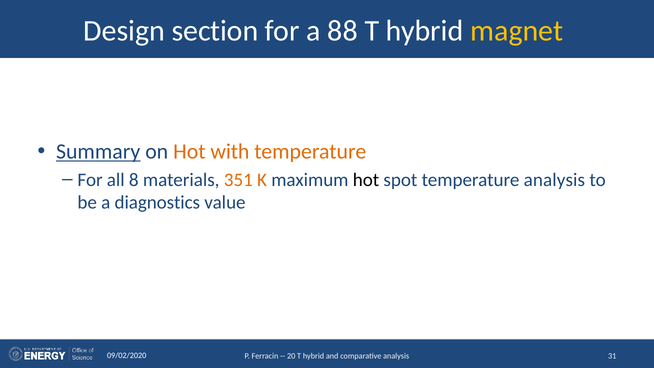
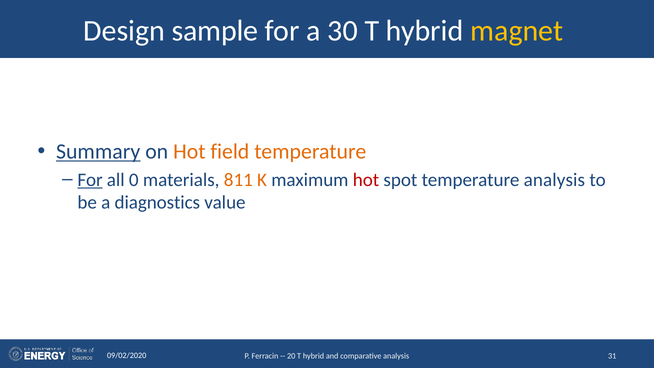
section: section -> sample
88: 88 -> 30
with: with -> field
For at (90, 180) underline: none -> present
8: 8 -> 0
351: 351 -> 811
hot at (366, 180) colour: black -> red
